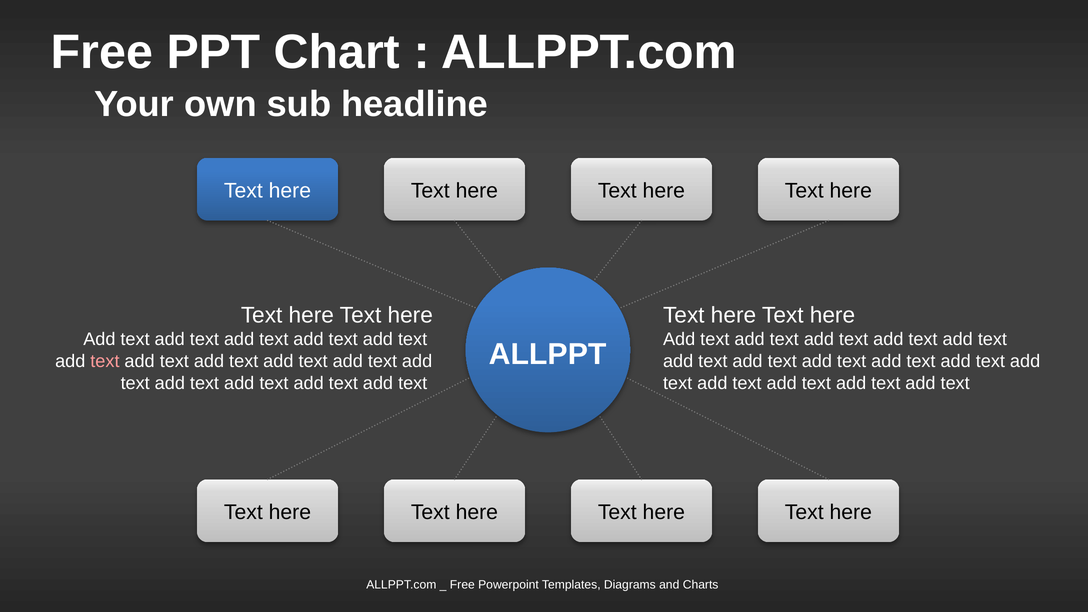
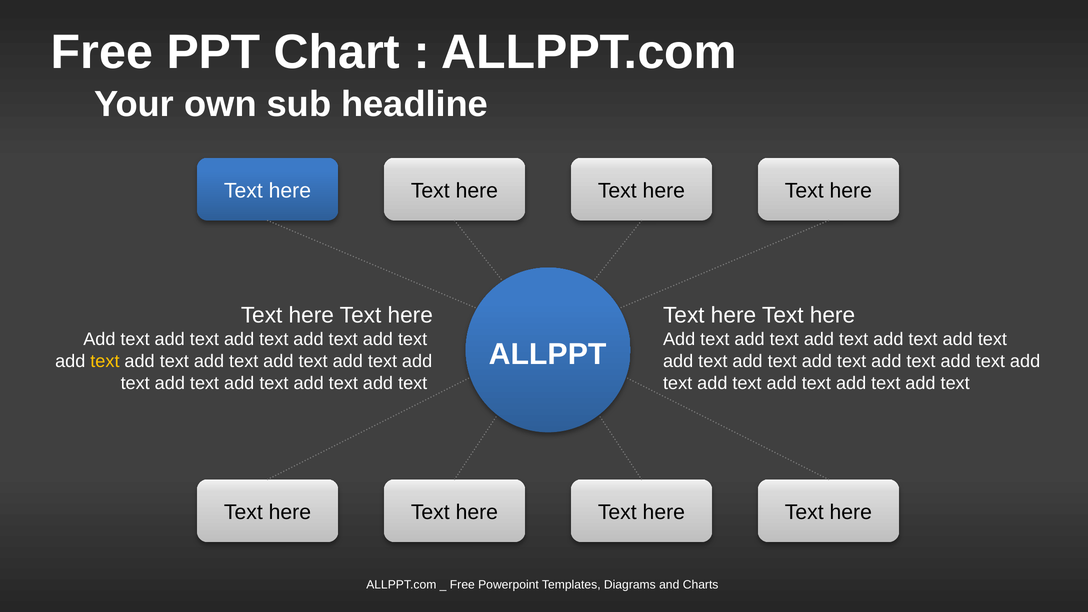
text at (105, 361) colour: pink -> yellow
